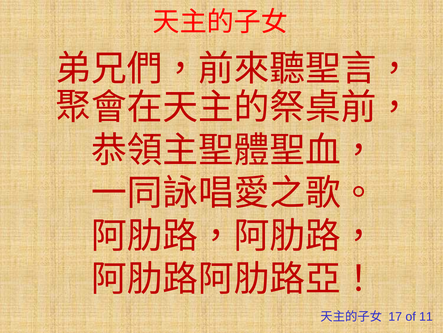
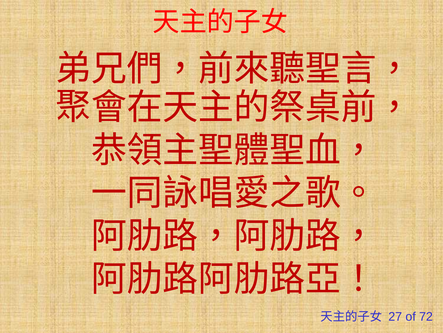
17: 17 -> 27
11: 11 -> 72
